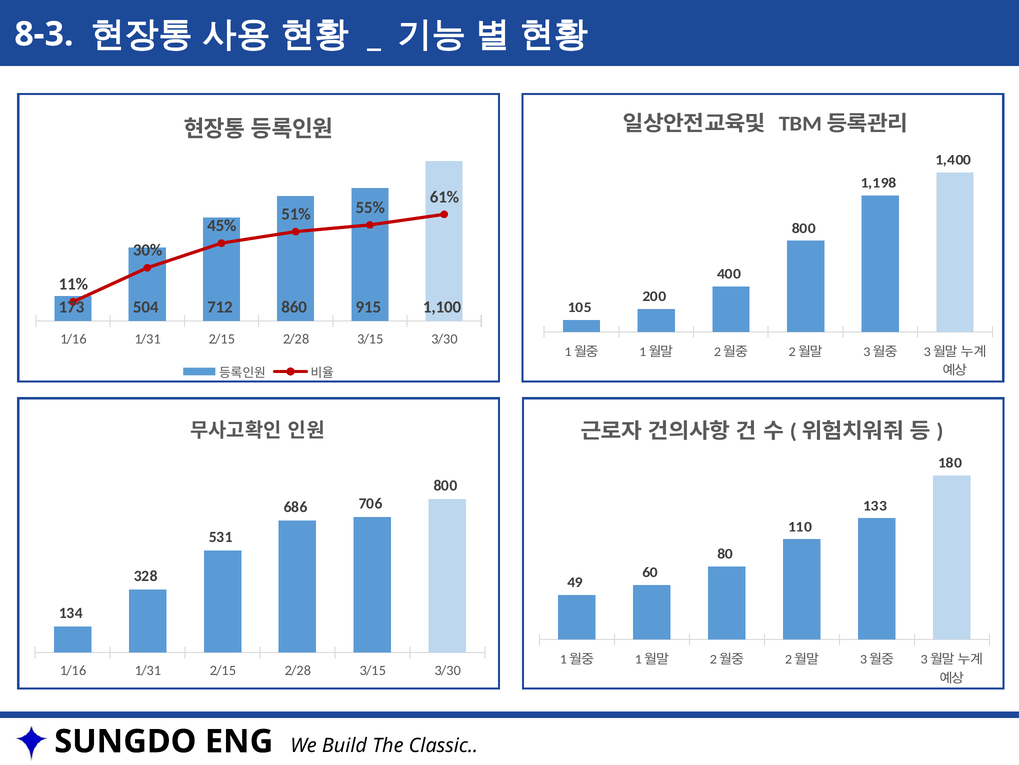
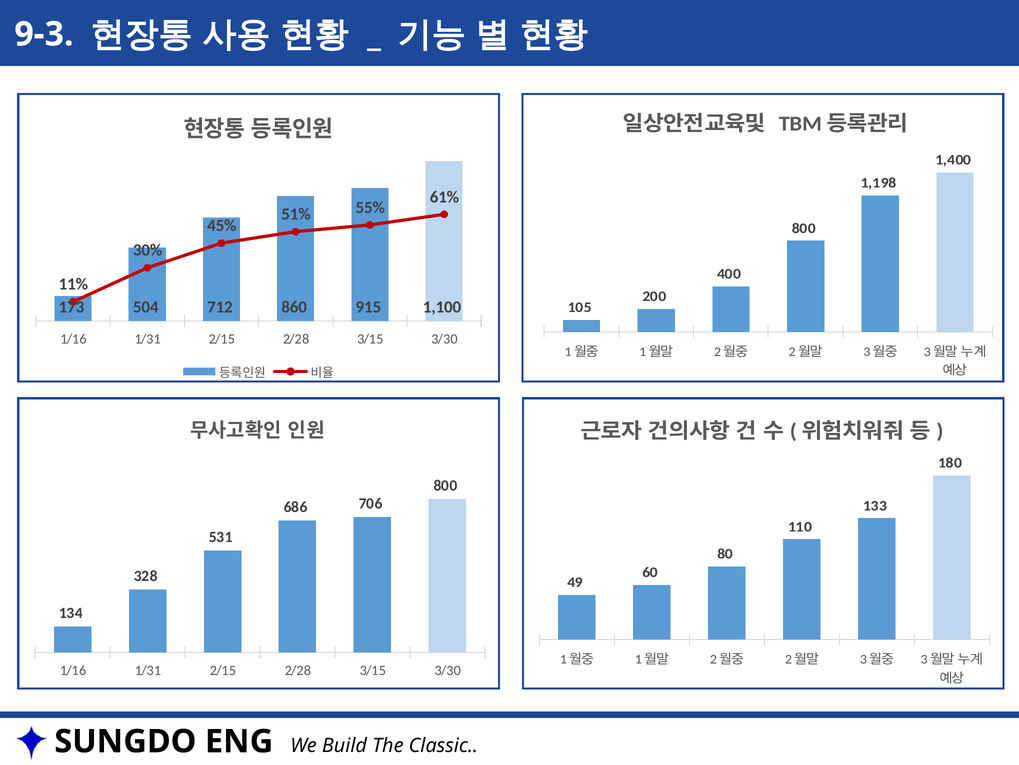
8-3: 8-3 -> 9-3
